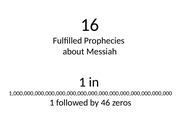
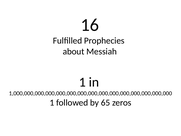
46: 46 -> 65
